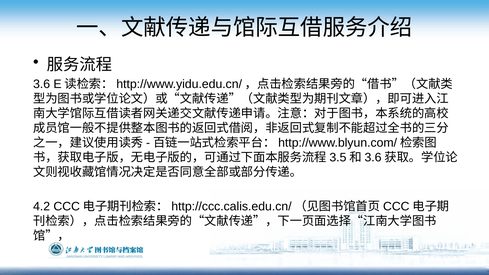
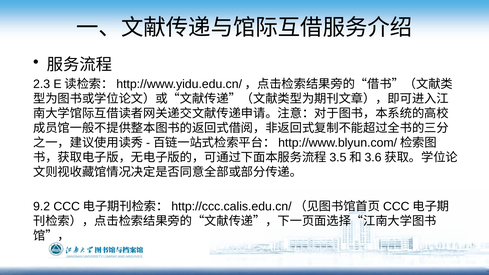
3.6: 3.6 -> 2.3
4.2: 4.2 -> 9.2
